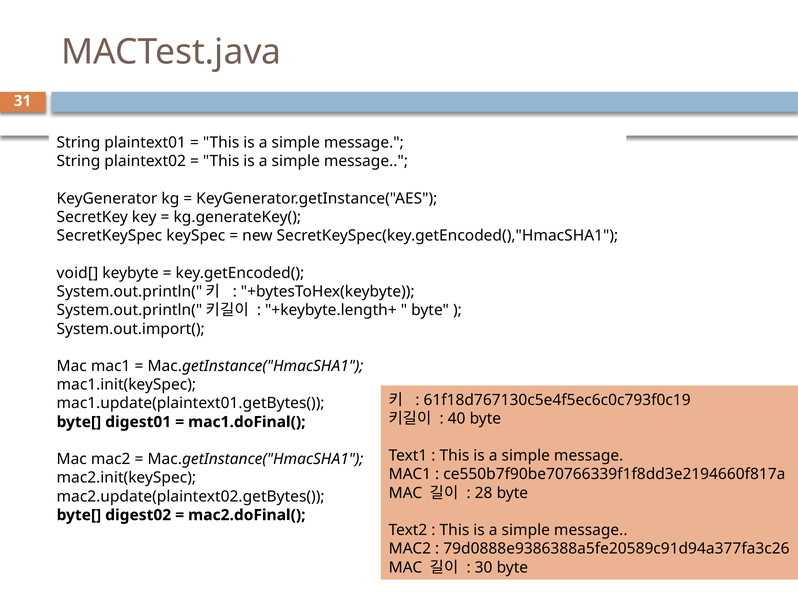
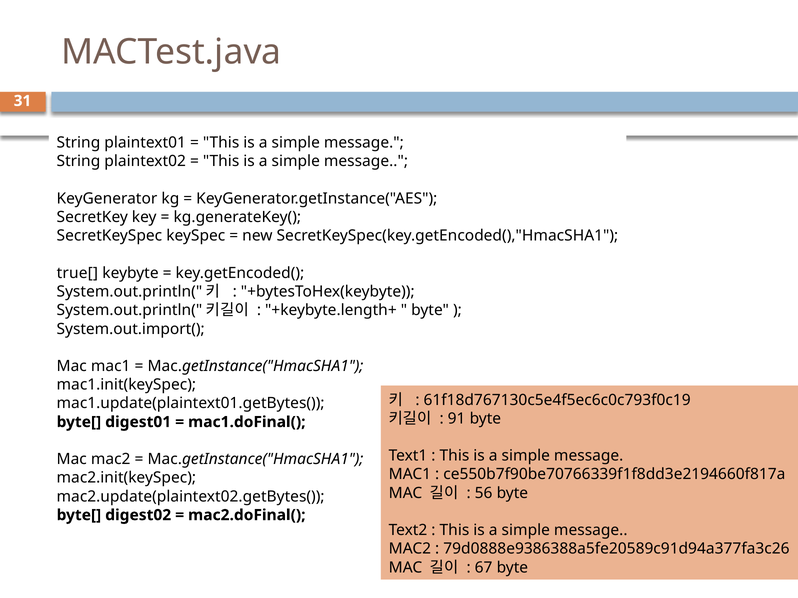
void[: void[ -> true[
40: 40 -> 91
28: 28 -> 56
30: 30 -> 67
